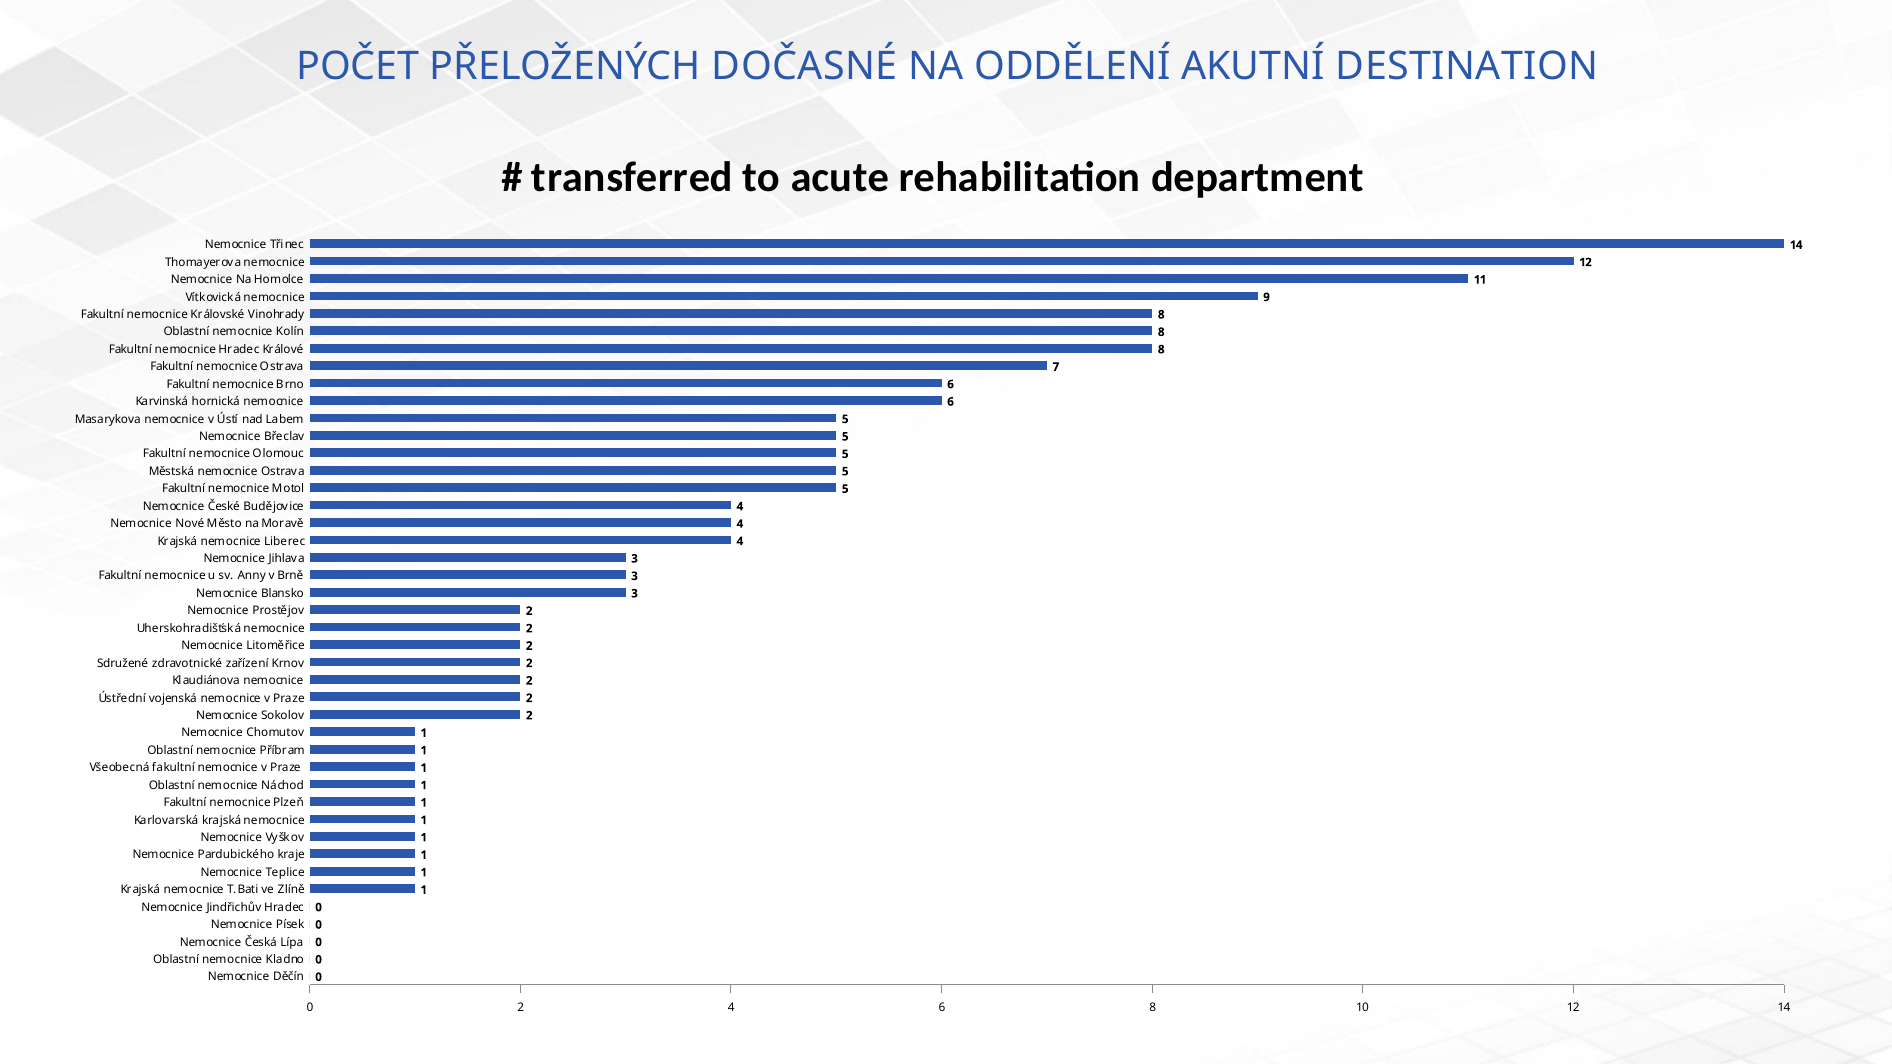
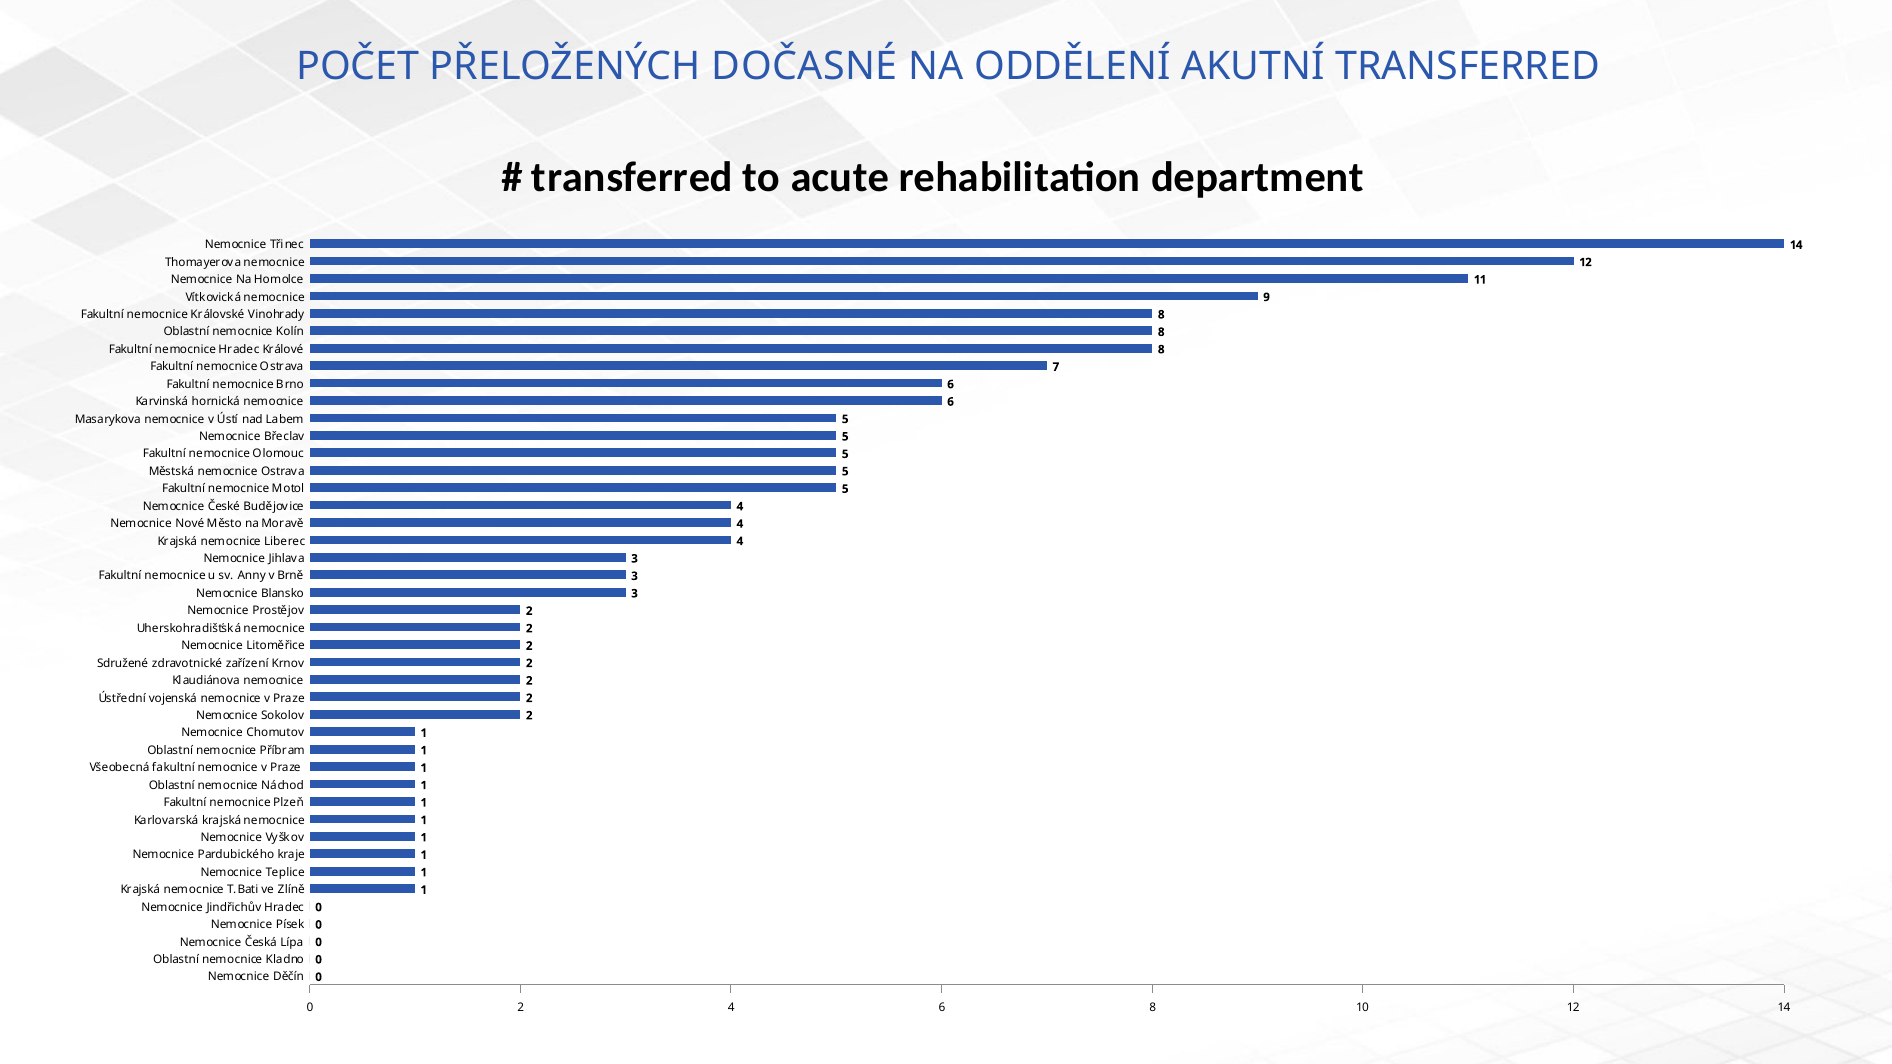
AKUTNÍ DESTINATION: DESTINATION -> TRANSFERRED
